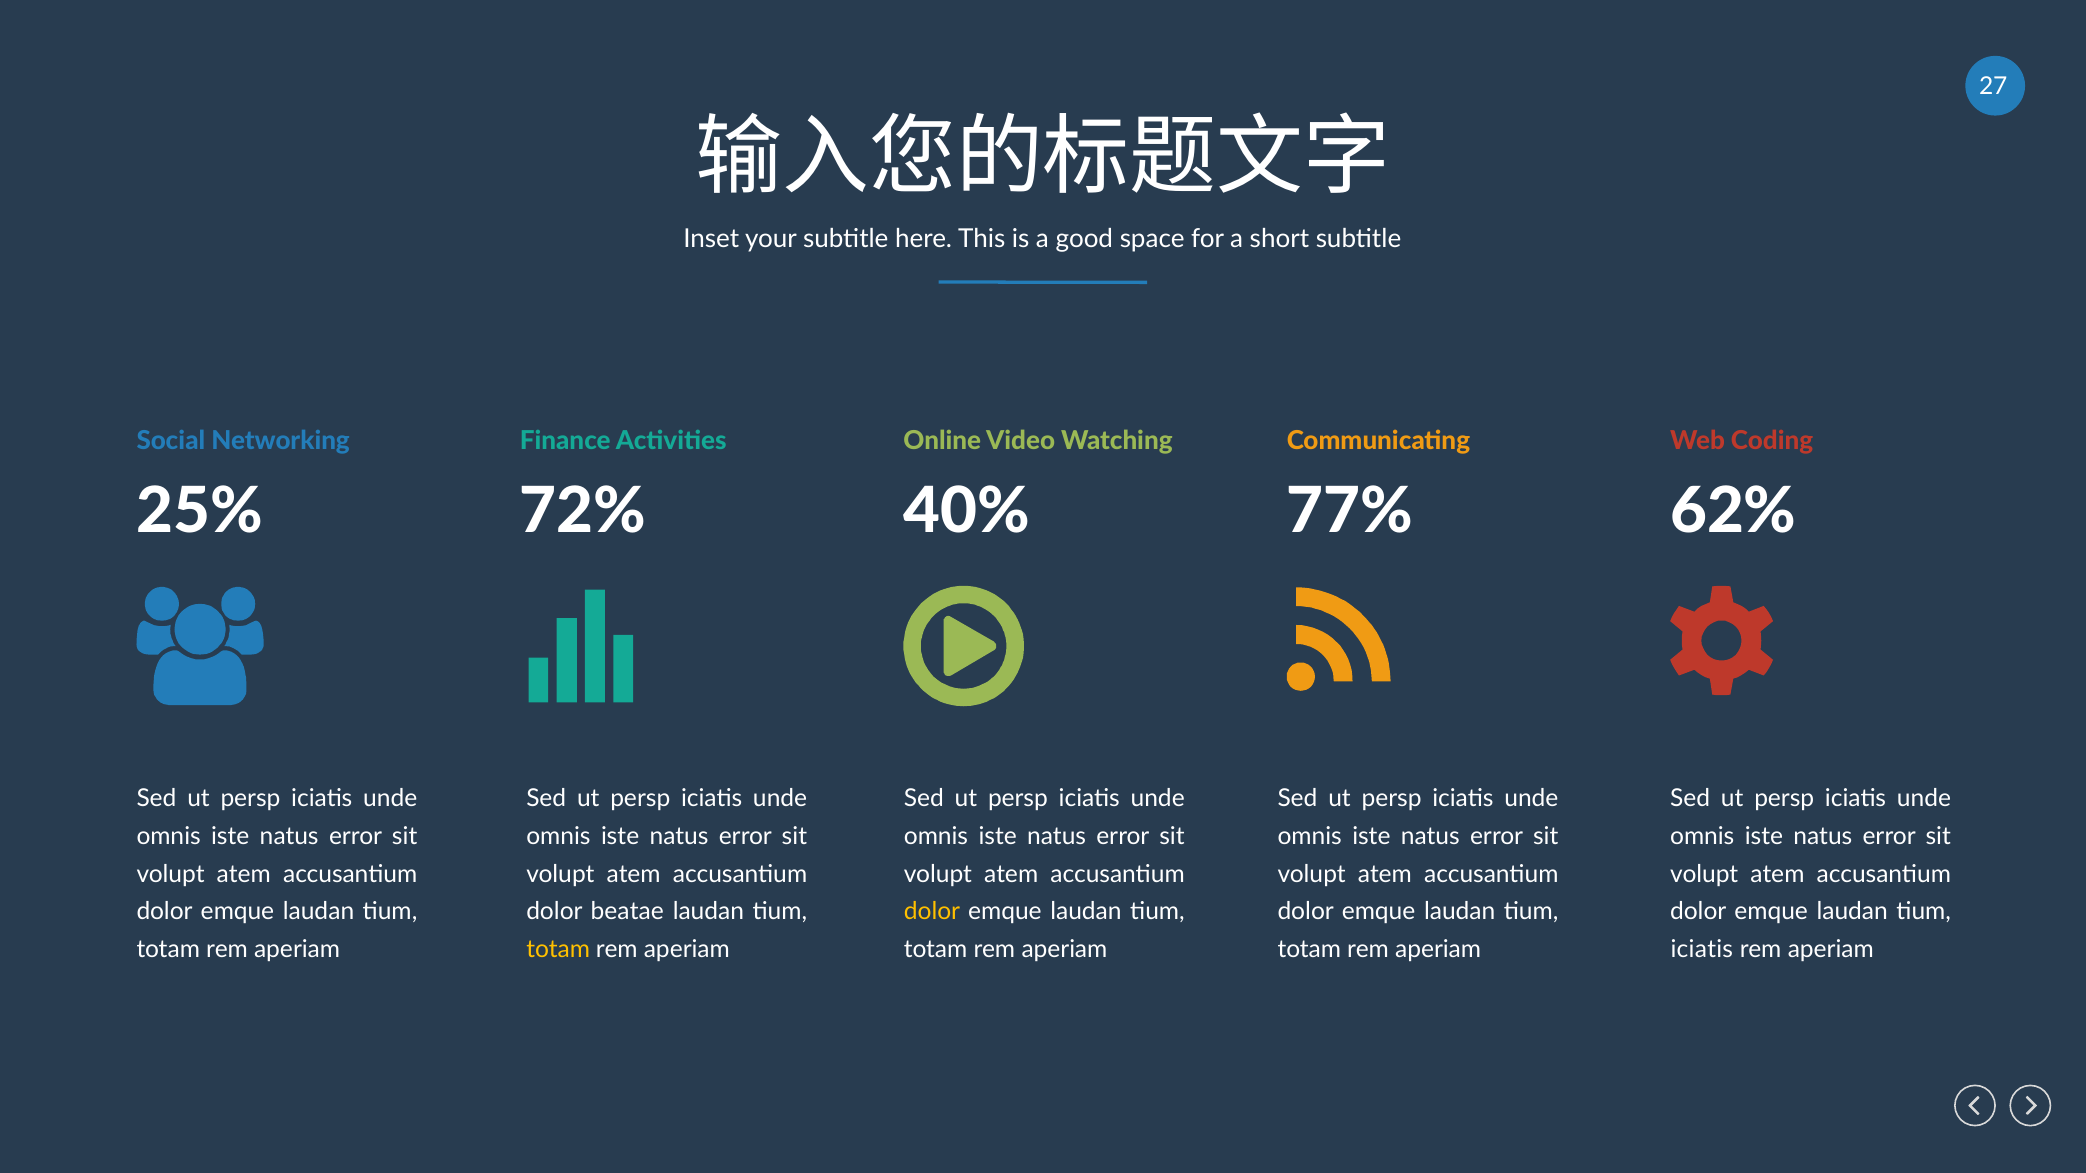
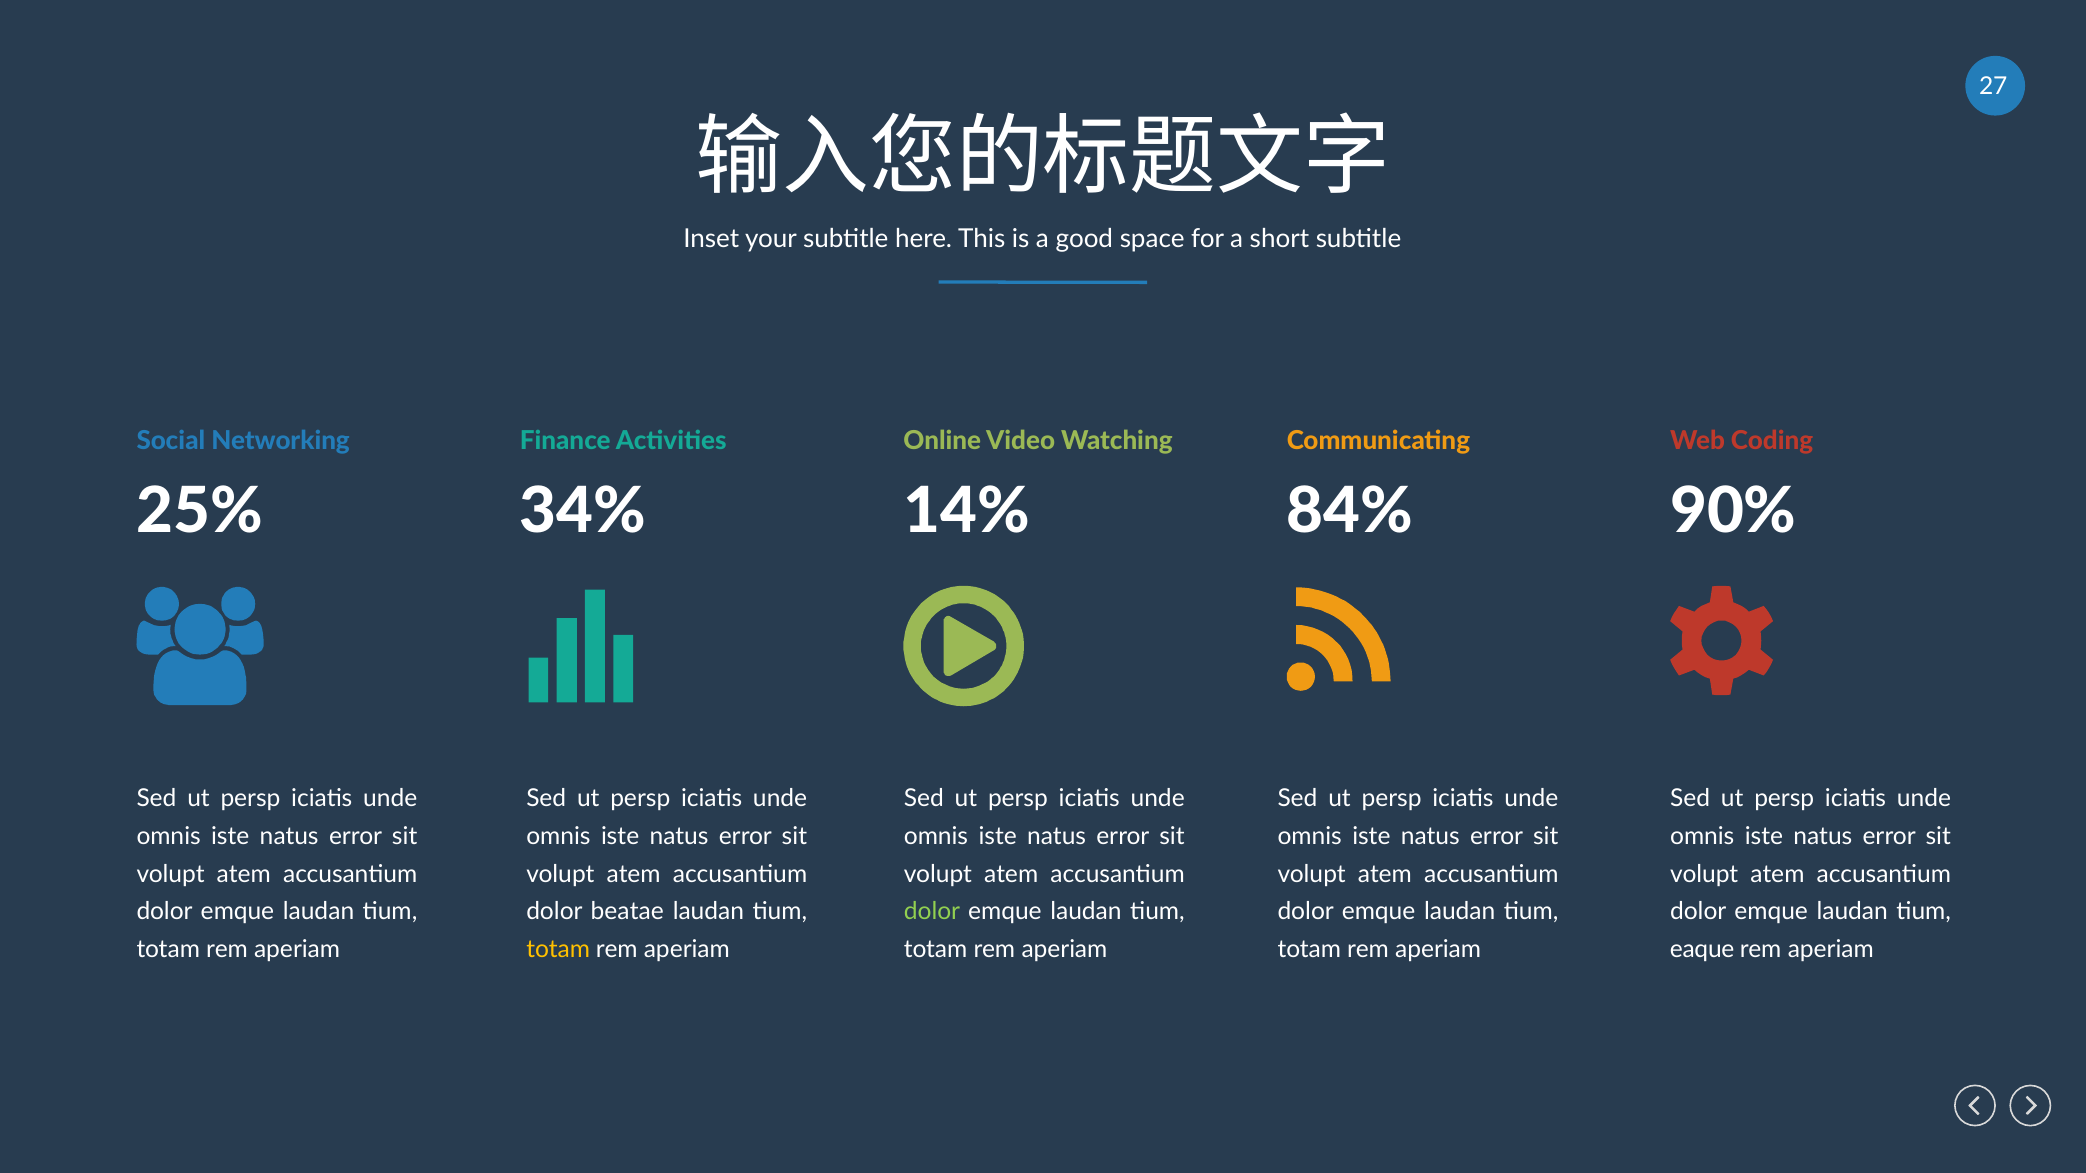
72%: 72% -> 34%
40%: 40% -> 14%
77%: 77% -> 84%
62%: 62% -> 90%
dolor at (932, 912) colour: yellow -> light green
iciatis at (1702, 950): iciatis -> eaque
